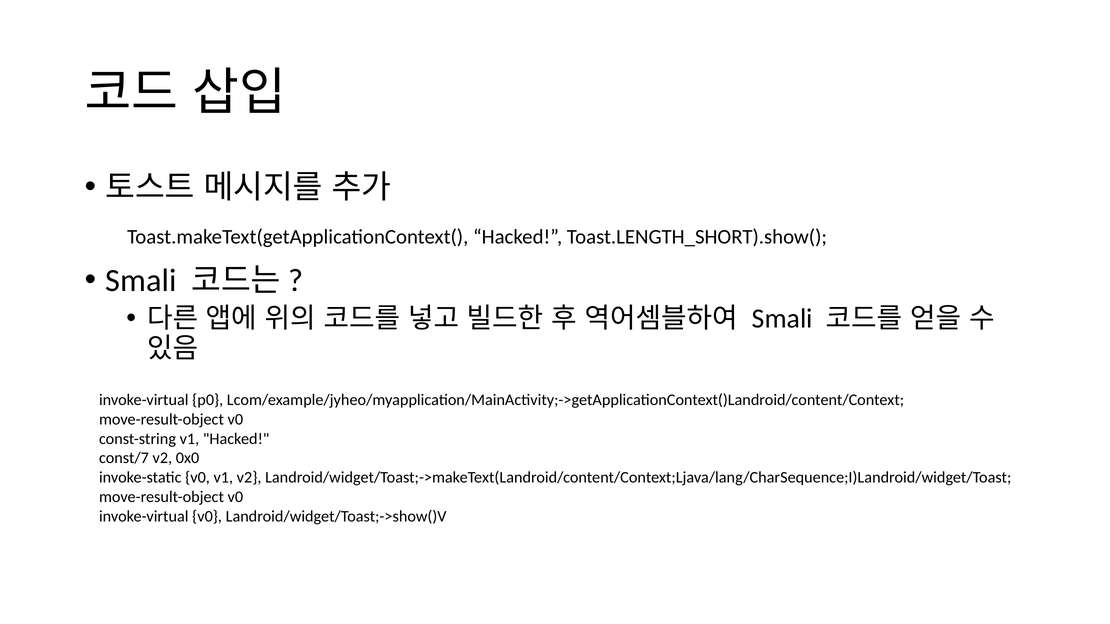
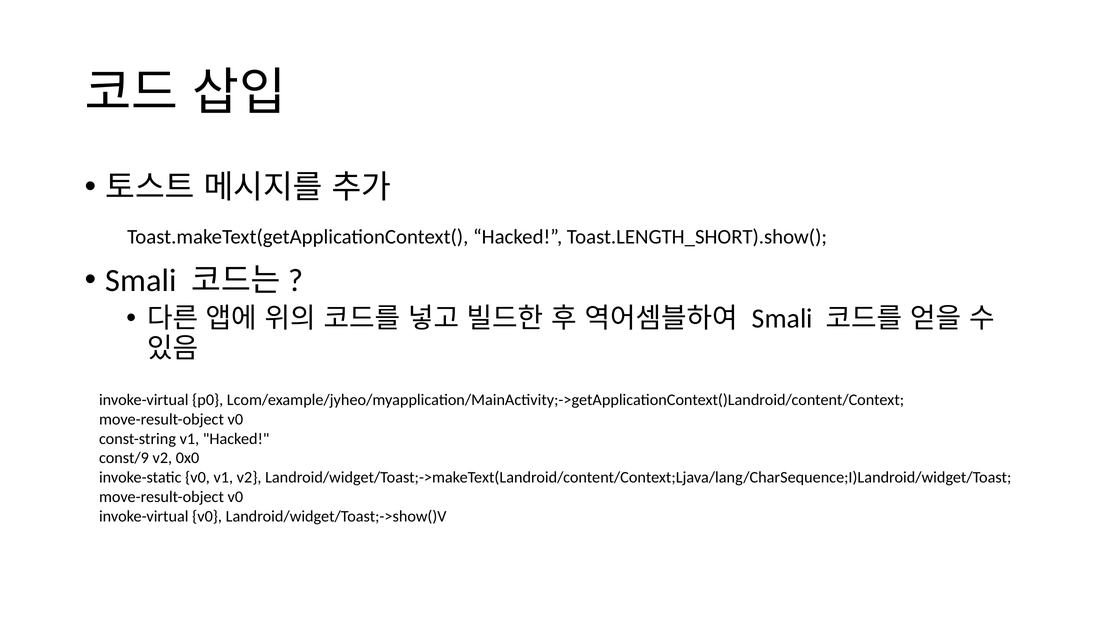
const/7: const/7 -> const/9
